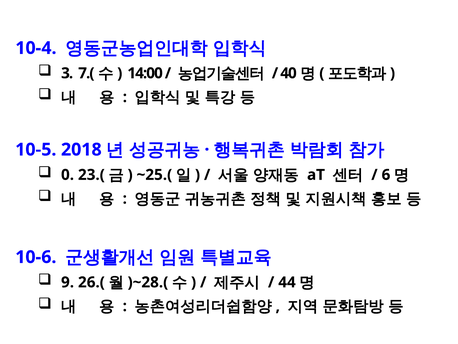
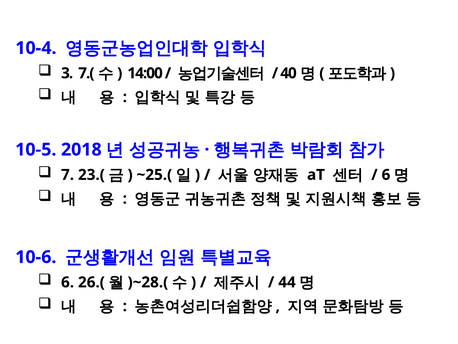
0: 0 -> 7
9 at (68, 282): 9 -> 6
